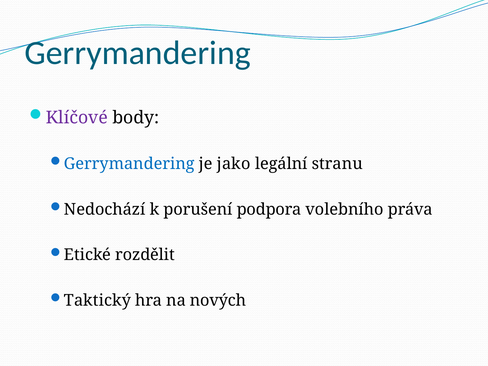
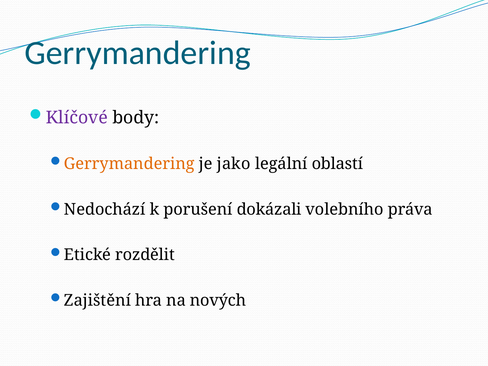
Gerrymandering at (129, 164) colour: blue -> orange
stranu: stranu -> oblastí
podpora: podpora -> dokázali
Taktický: Taktický -> Zajištění
